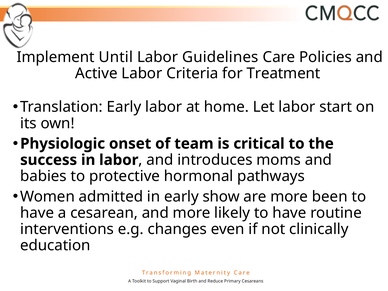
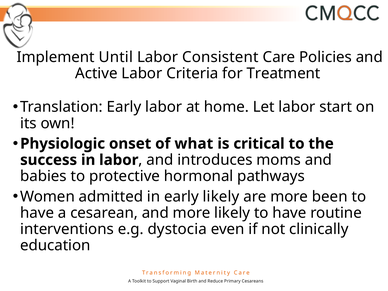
Guidelines: Guidelines -> Consistent
team: team -> what
early show: show -> likely
changes: changes -> dystocia
